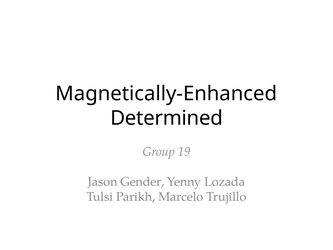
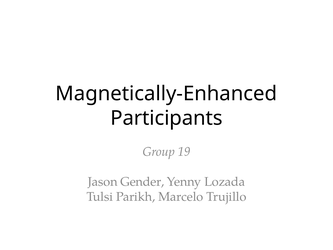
Determined: Determined -> Participants
